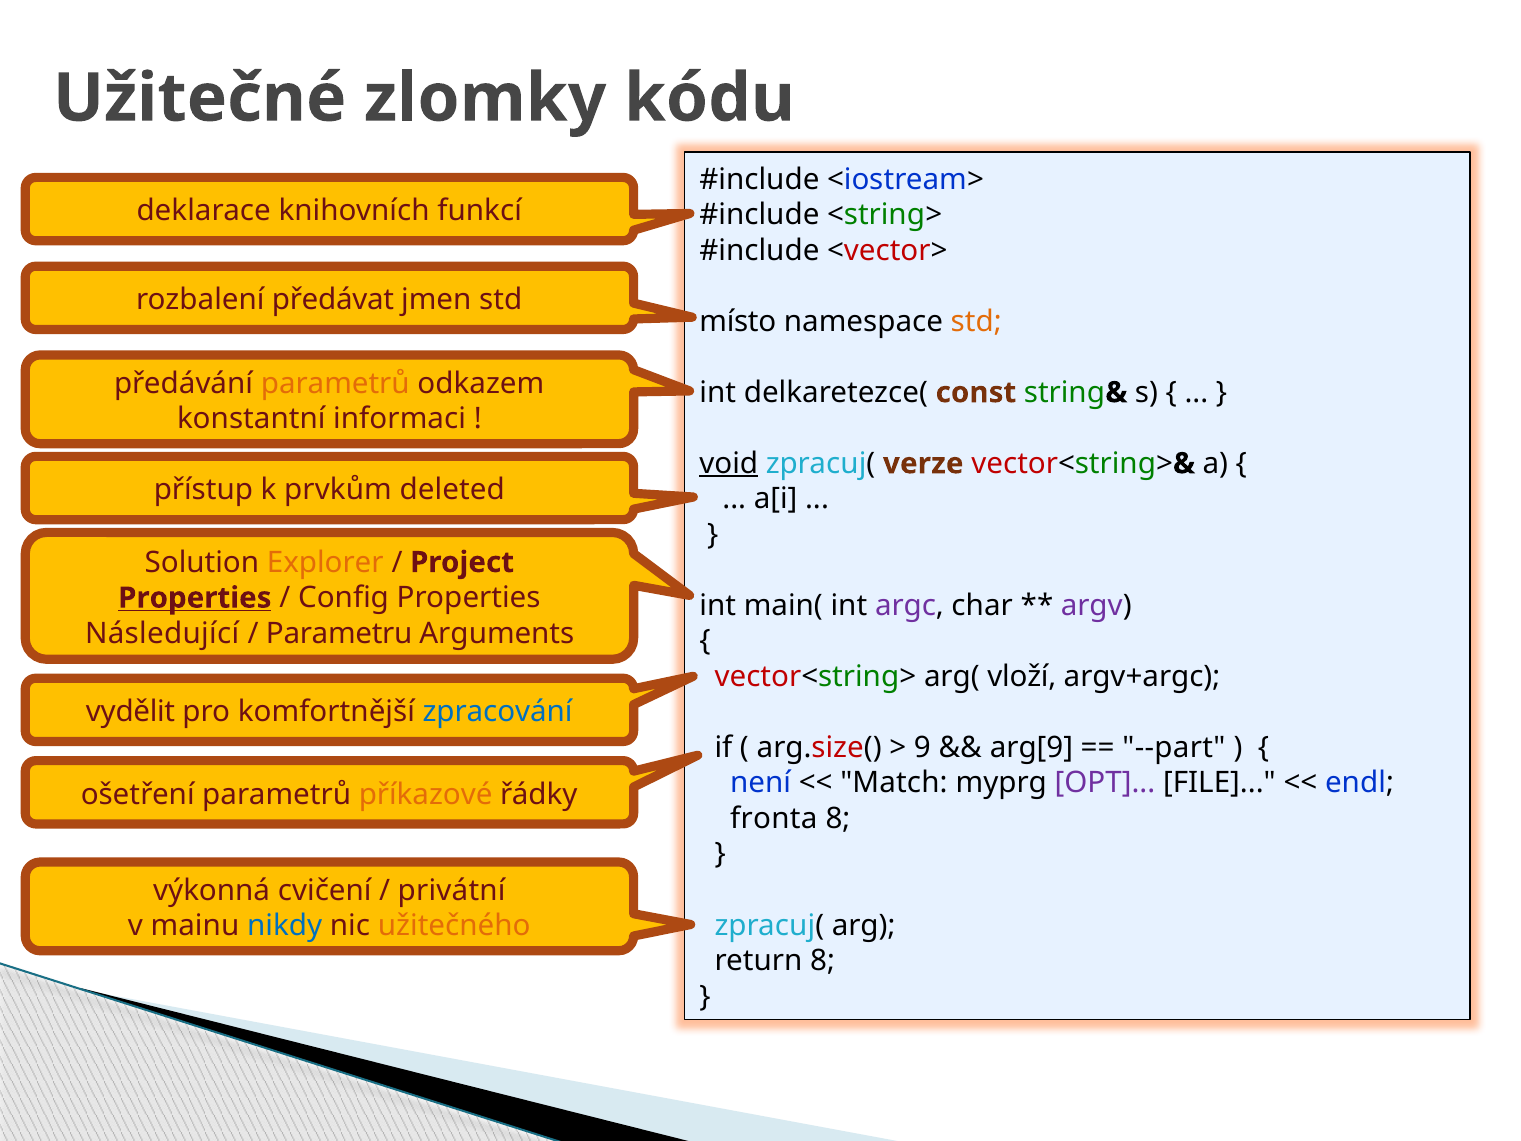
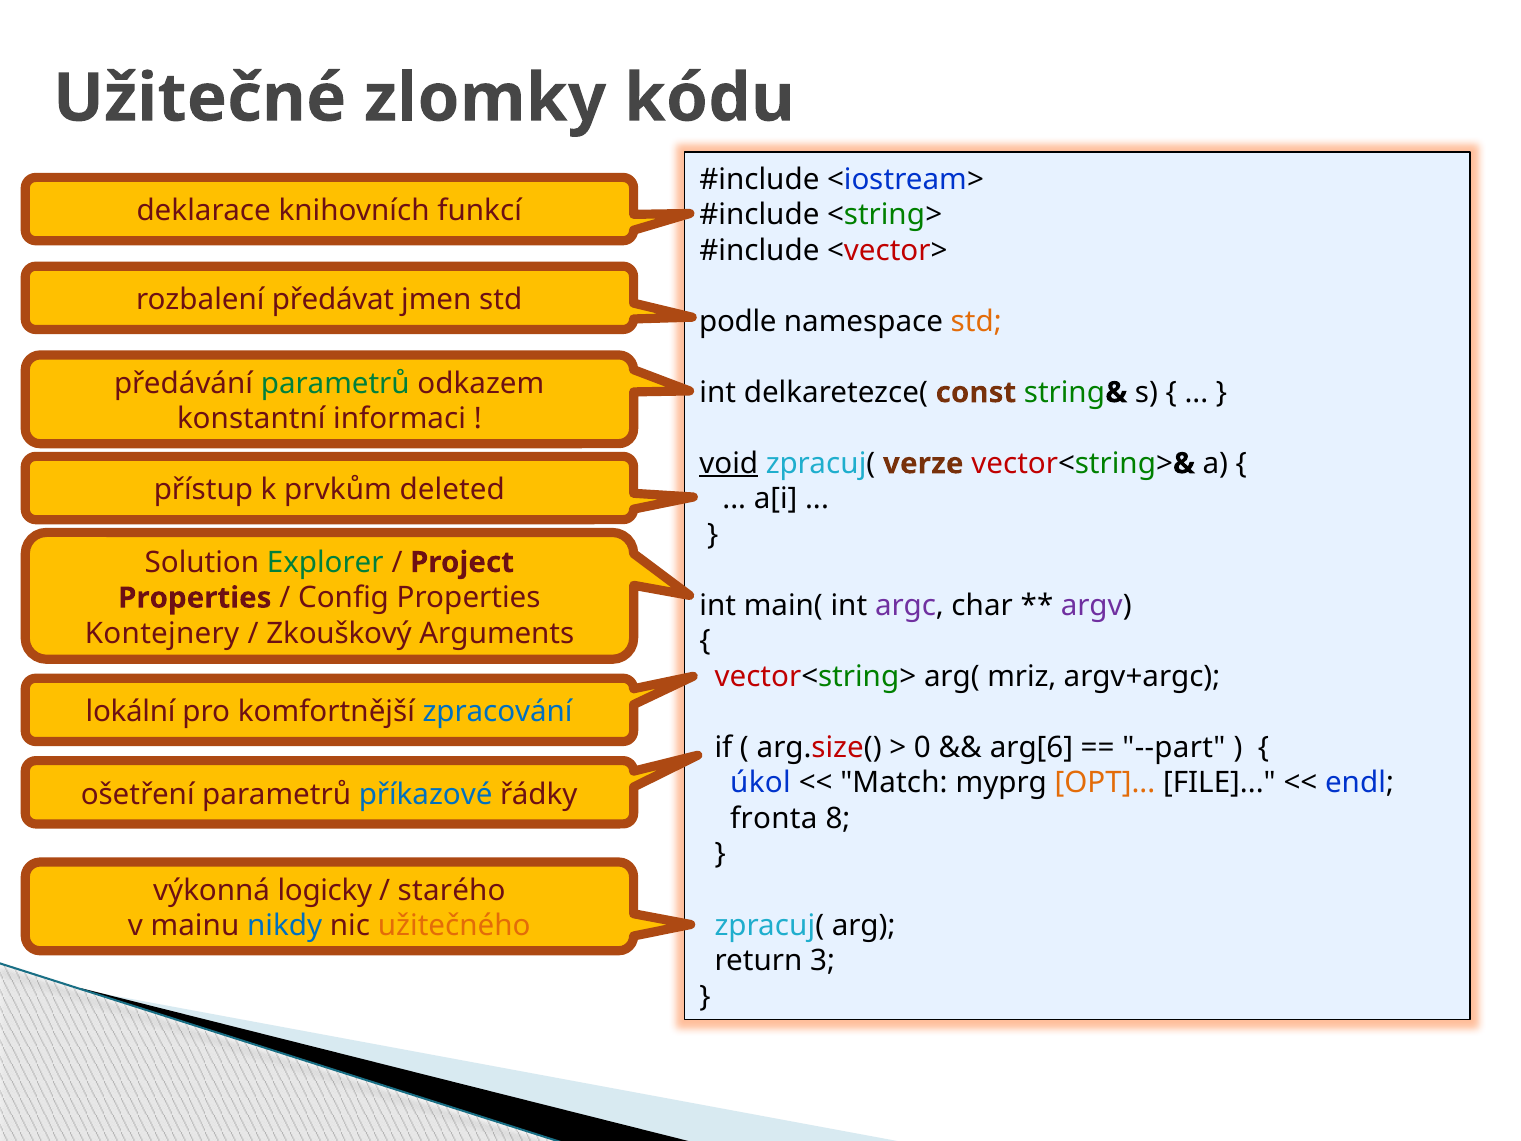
místo: místo -> podle
parametrů at (335, 383) colour: orange -> green
Explorer colour: orange -> green
Properties at (195, 598) underline: present -> none
Následující: Následující -> Kontejnery
Parametru: Parametru -> Zkouškový
vloží: vloží -> mriz
vydělit: vydělit -> lokální
9: 9 -> 0
arg[9: arg[9 -> arg[6
není: není -> úkol
OPT colour: purple -> orange
příkazové colour: orange -> blue
cvičení: cvičení -> logicky
privátní: privátní -> starého
return 8: 8 -> 3
